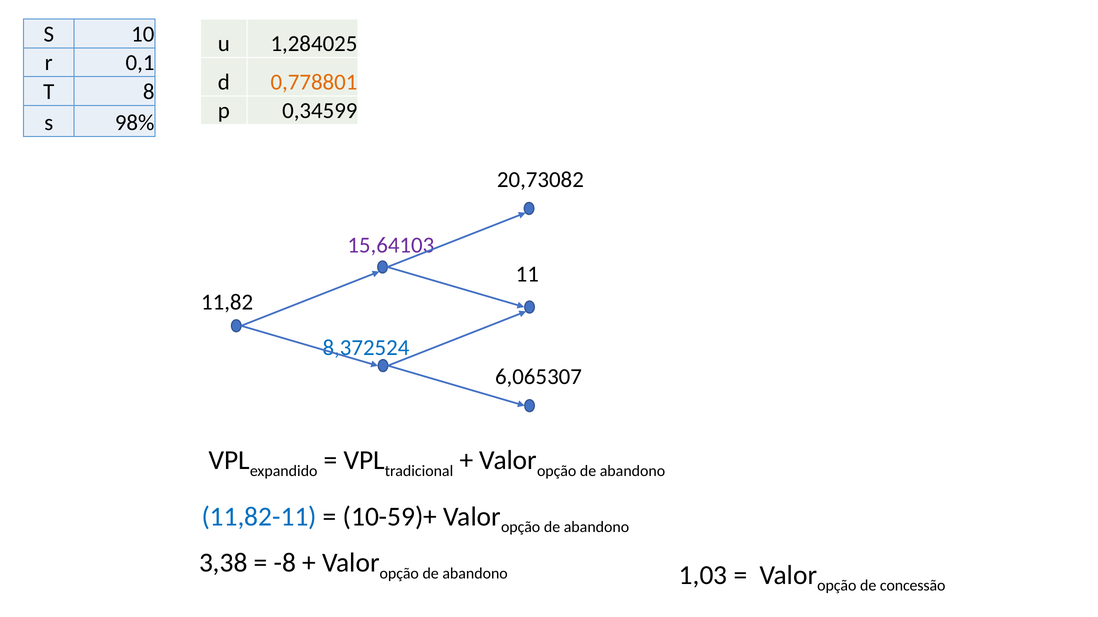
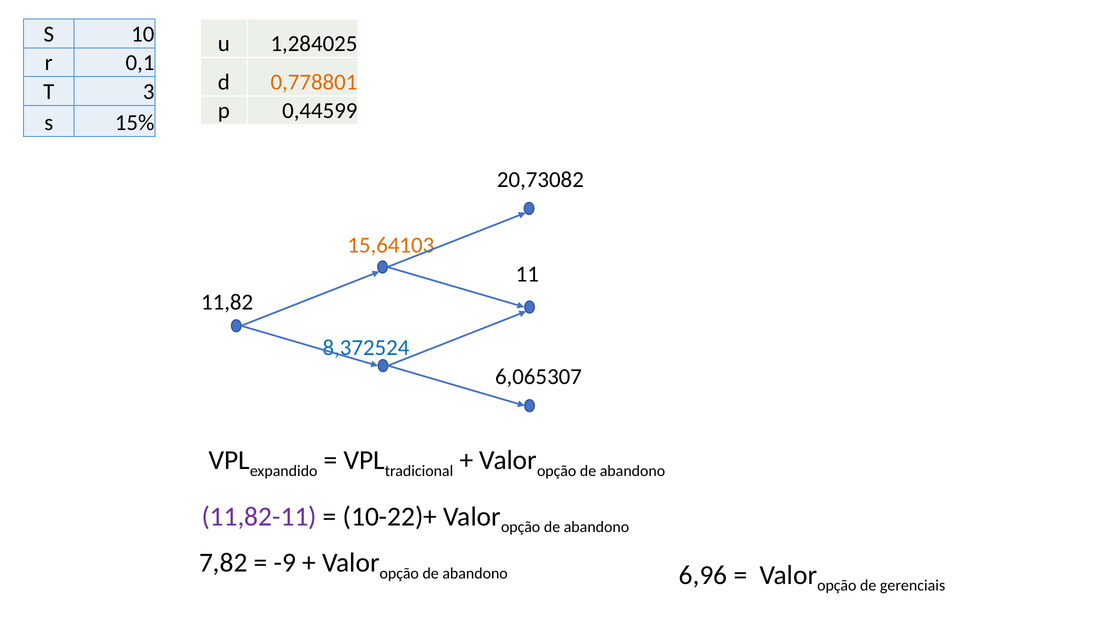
8: 8 -> 3
0,34599: 0,34599 -> 0,44599
98%: 98% -> 15%
15,64103 colour: purple -> orange
11,82-11 colour: blue -> purple
10-59)+: 10-59)+ -> 10-22)+
3,38: 3,38 -> 7,82
-8: -8 -> -9
1,03: 1,03 -> 6,96
concessão: concessão -> gerenciais
